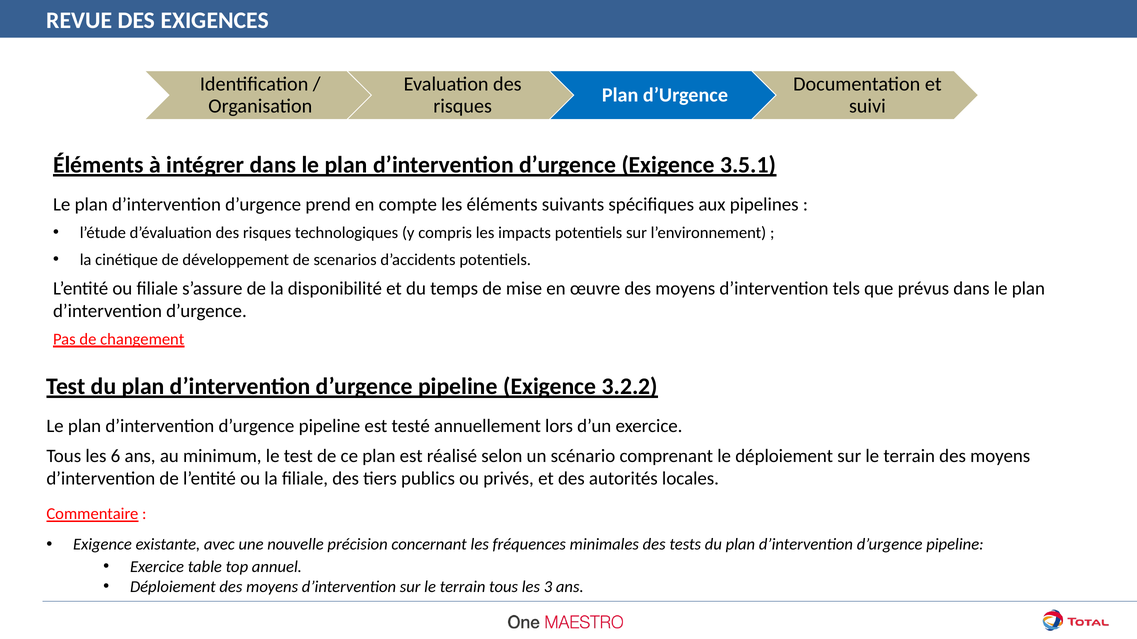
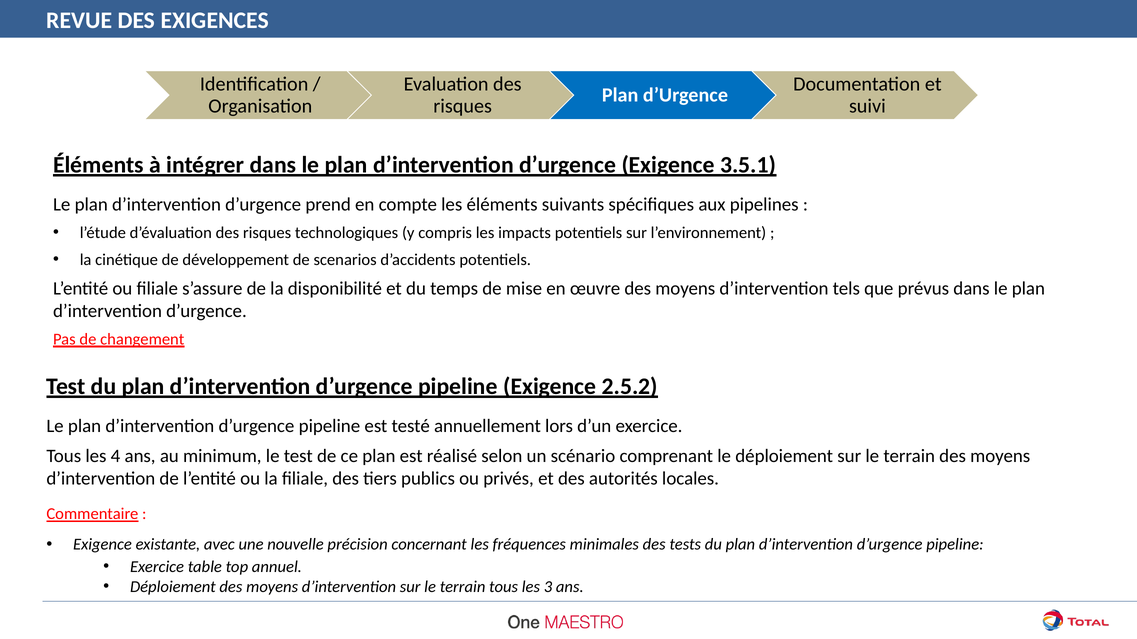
3.2.2: 3.2.2 -> 2.5.2
6: 6 -> 4
